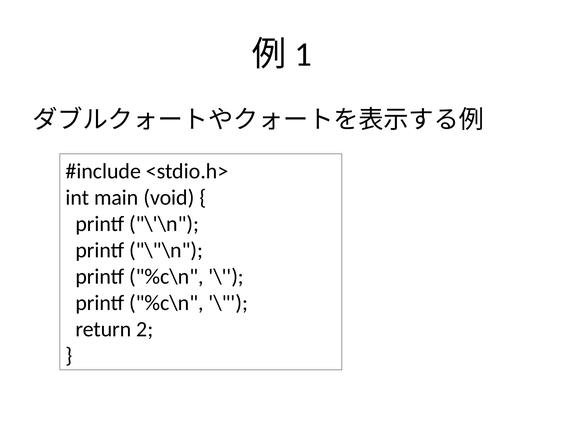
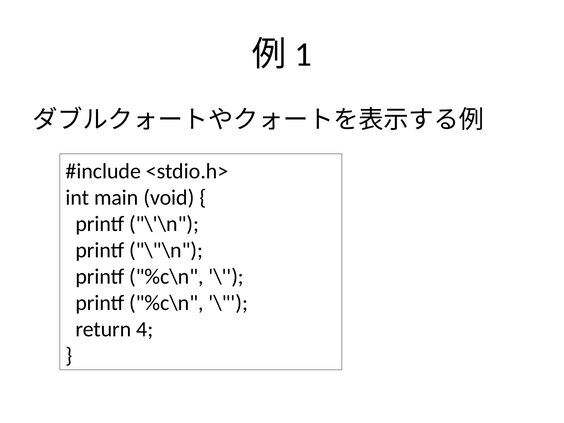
2: 2 -> 4
